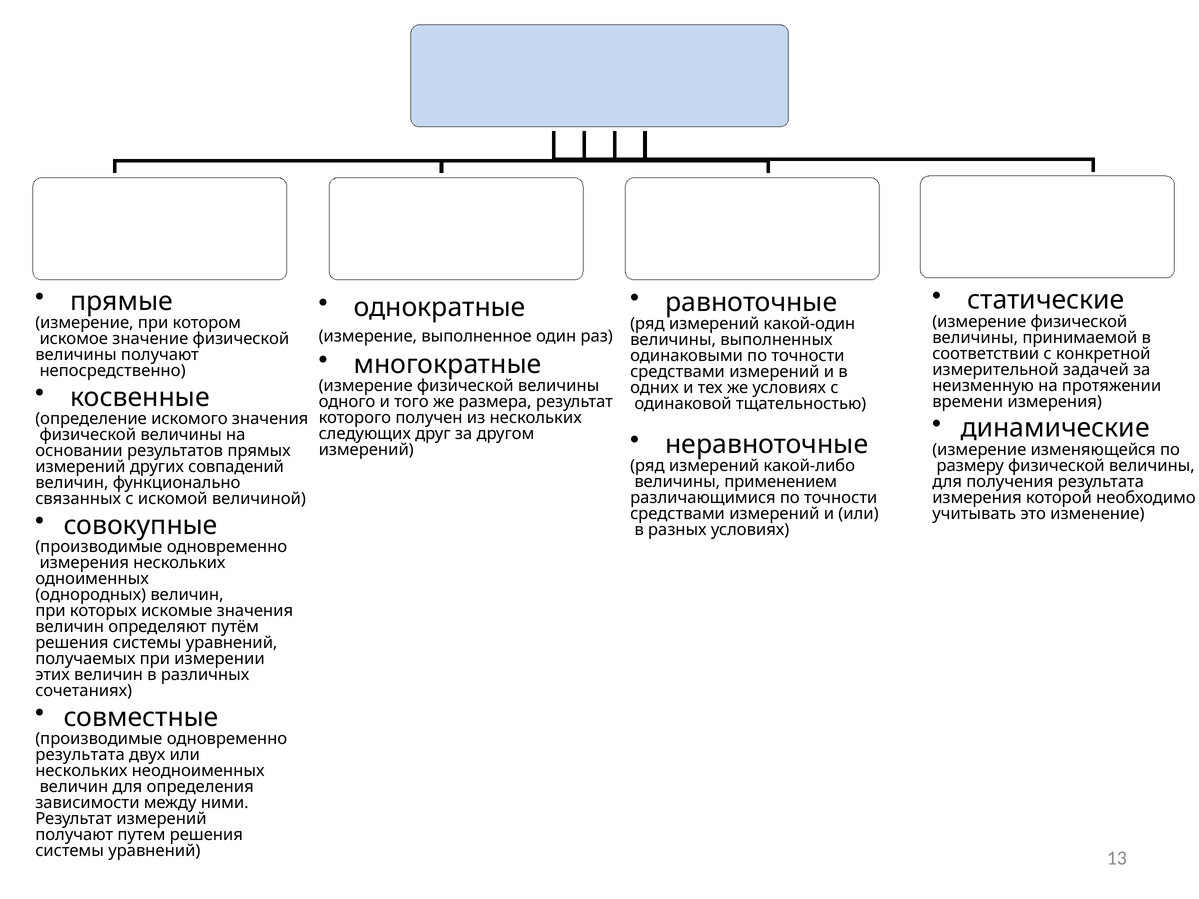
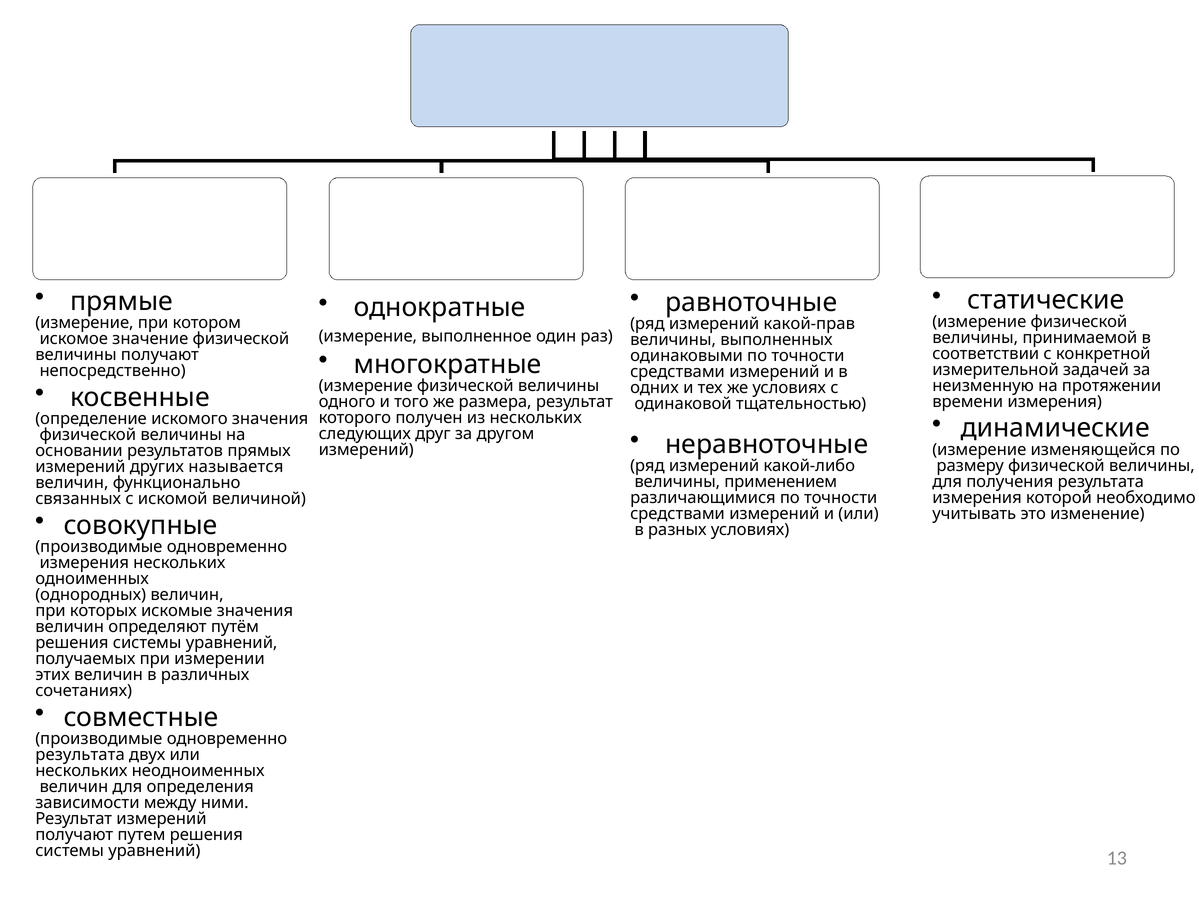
какой-один: какой-один -> какой-прав
совпадений: совпадений -> называется
